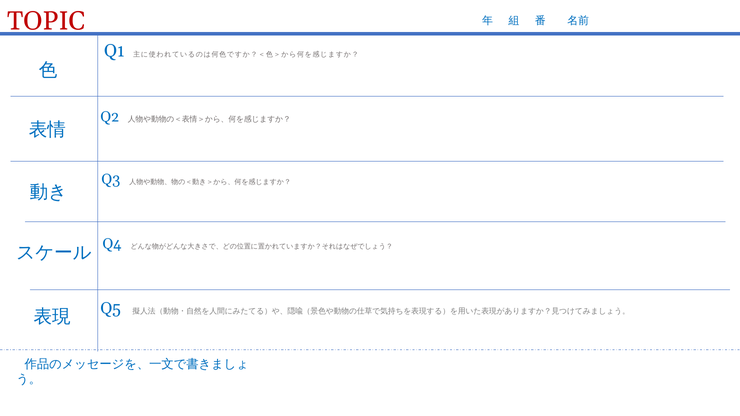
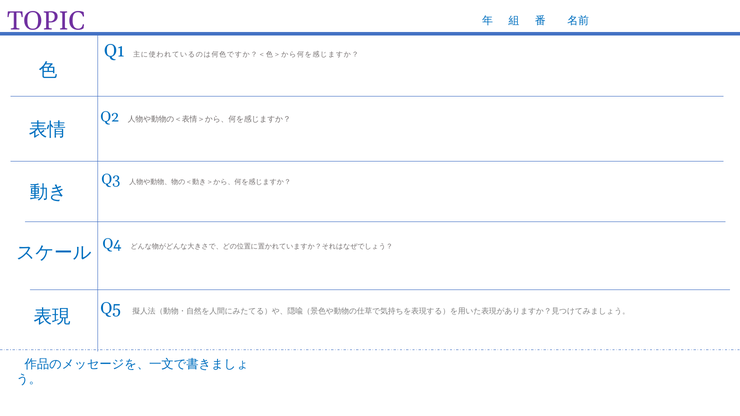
TOPIC colour: red -> purple
